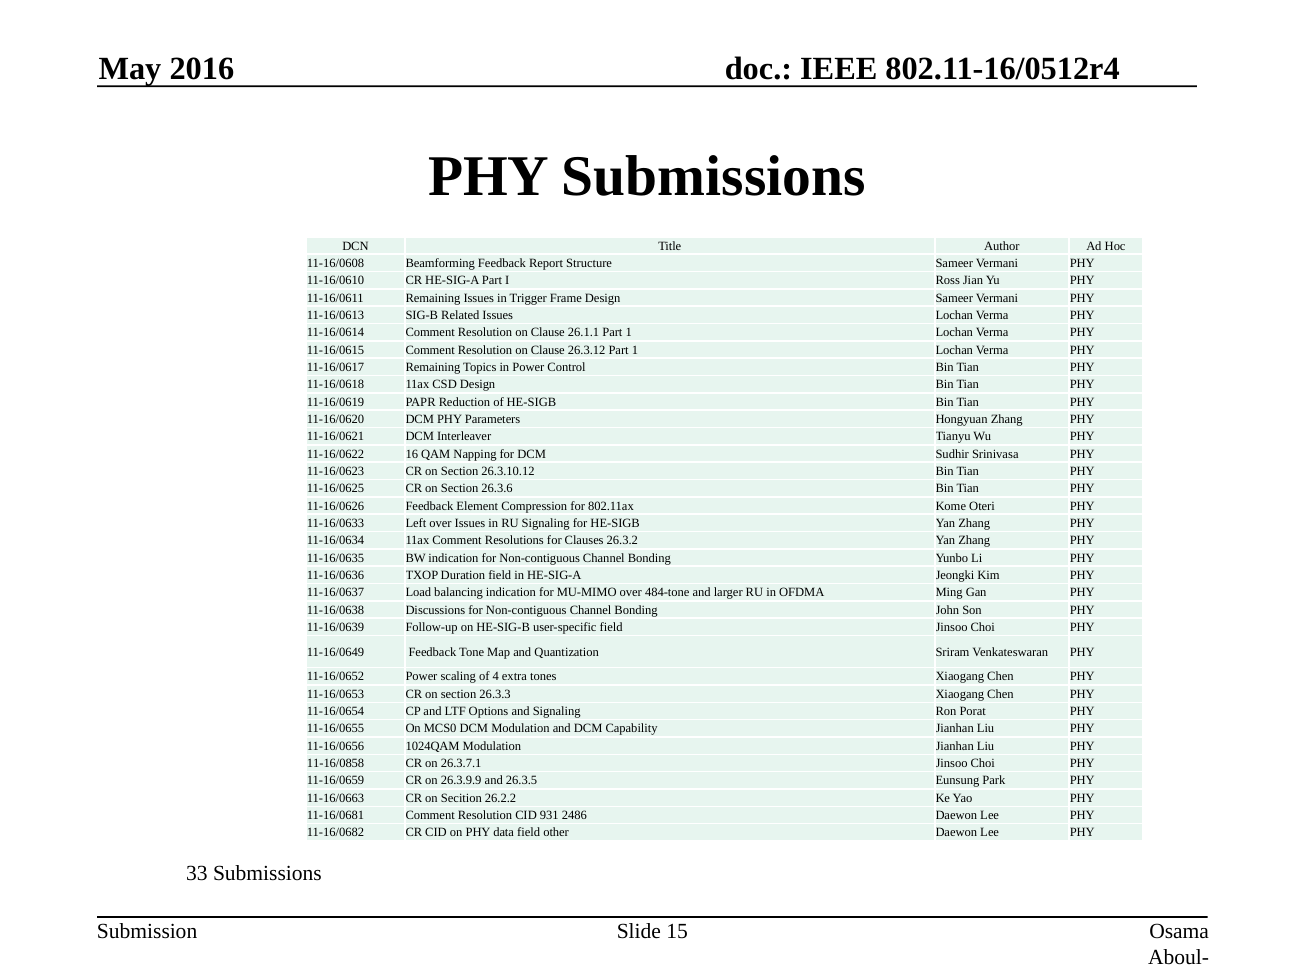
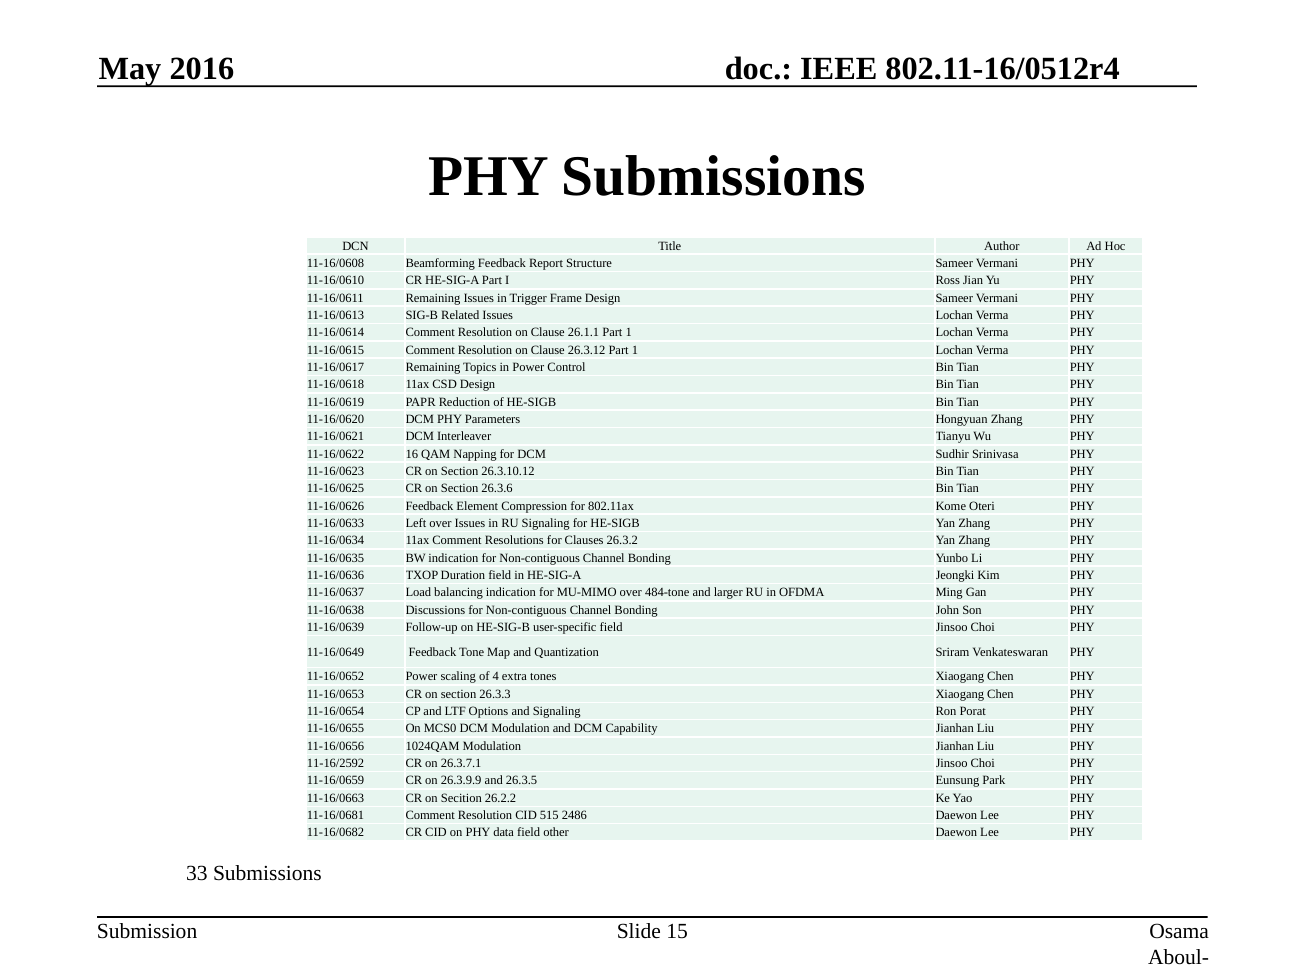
11-16/0858: 11-16/0858 -> 11-16/2592
931: 931 -> 515
